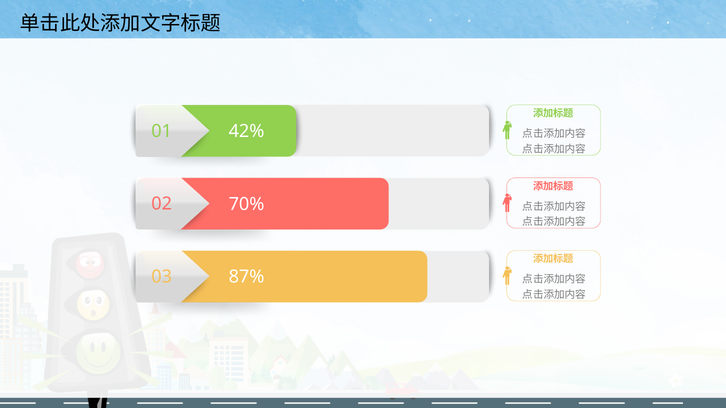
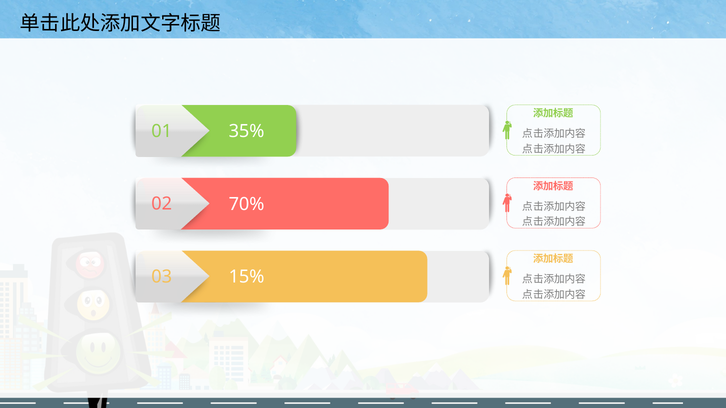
42%: 42% -> 35%
87%: 87% -> 15%
